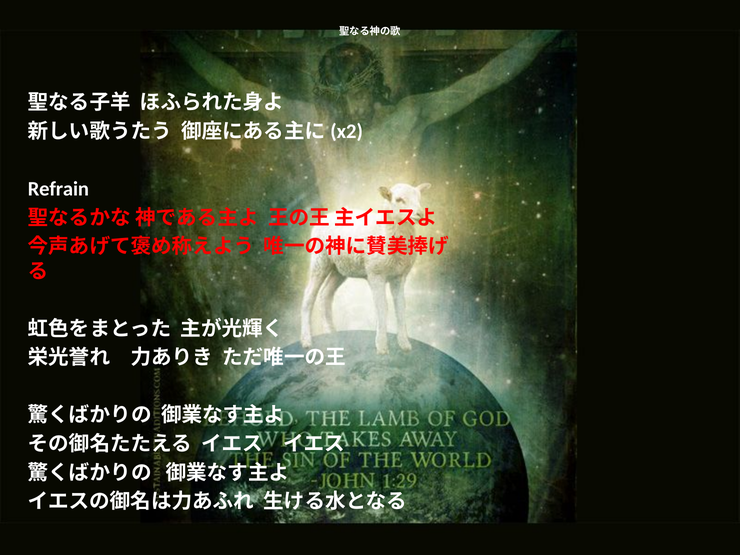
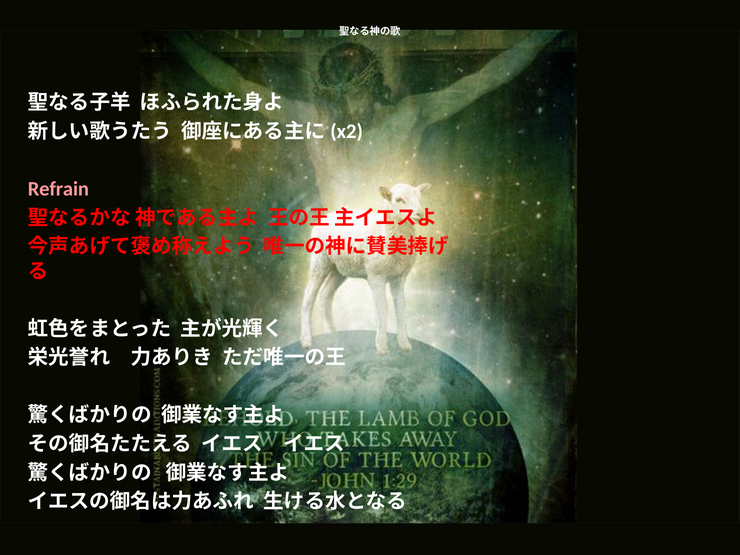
Refrain colour: white -> pink
